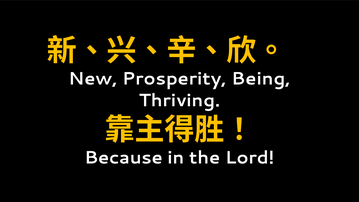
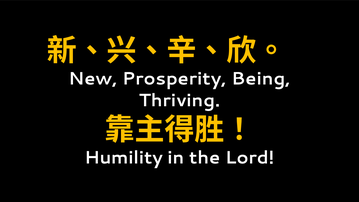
Because: Because -> Humility
